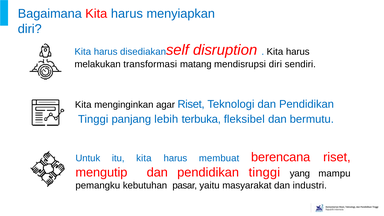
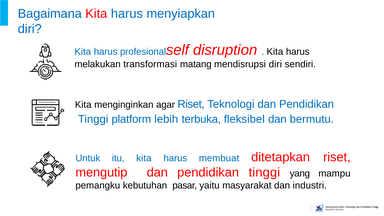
disediakan: disediakan -> profesional
panjang: panjang -> platform
berencana: berencana -> ditetapkan
